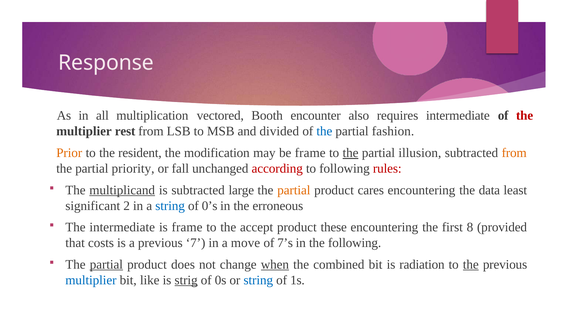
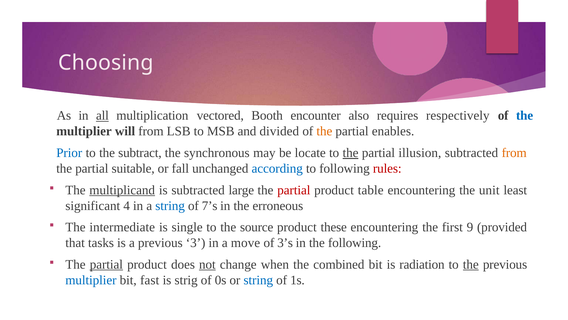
Response: Response -> Choosing
all underline: none -> present
requires intermediate: intermediate -> respectively
the at (525, 115) colour: red -> blue
rest: rest -> will
the at (324, 131) colour: blue -> orange
fashion: fashion -> enables
Prior colour: orange -> blue
resident: resident -> subtract
modification: modification -> synchronous
be frame: frame -> locate
priority: priority -> suitable
according colour: red -> blue
partial at (294, 190) colour: orange -> red
cares: cares -> table
data: data -> unit
2: 2 -> 4
0’s: 0’s -> 7’s
is frame: frame -> single
accept: accept -> source
8: 8 -> 9
costs: costs -> tasks
7: 7 -> 3
7’s: 7’s -> 3’s
not underline: none -> present
when underline: present -> none
like: like -> fast
strig underline: present -> none
